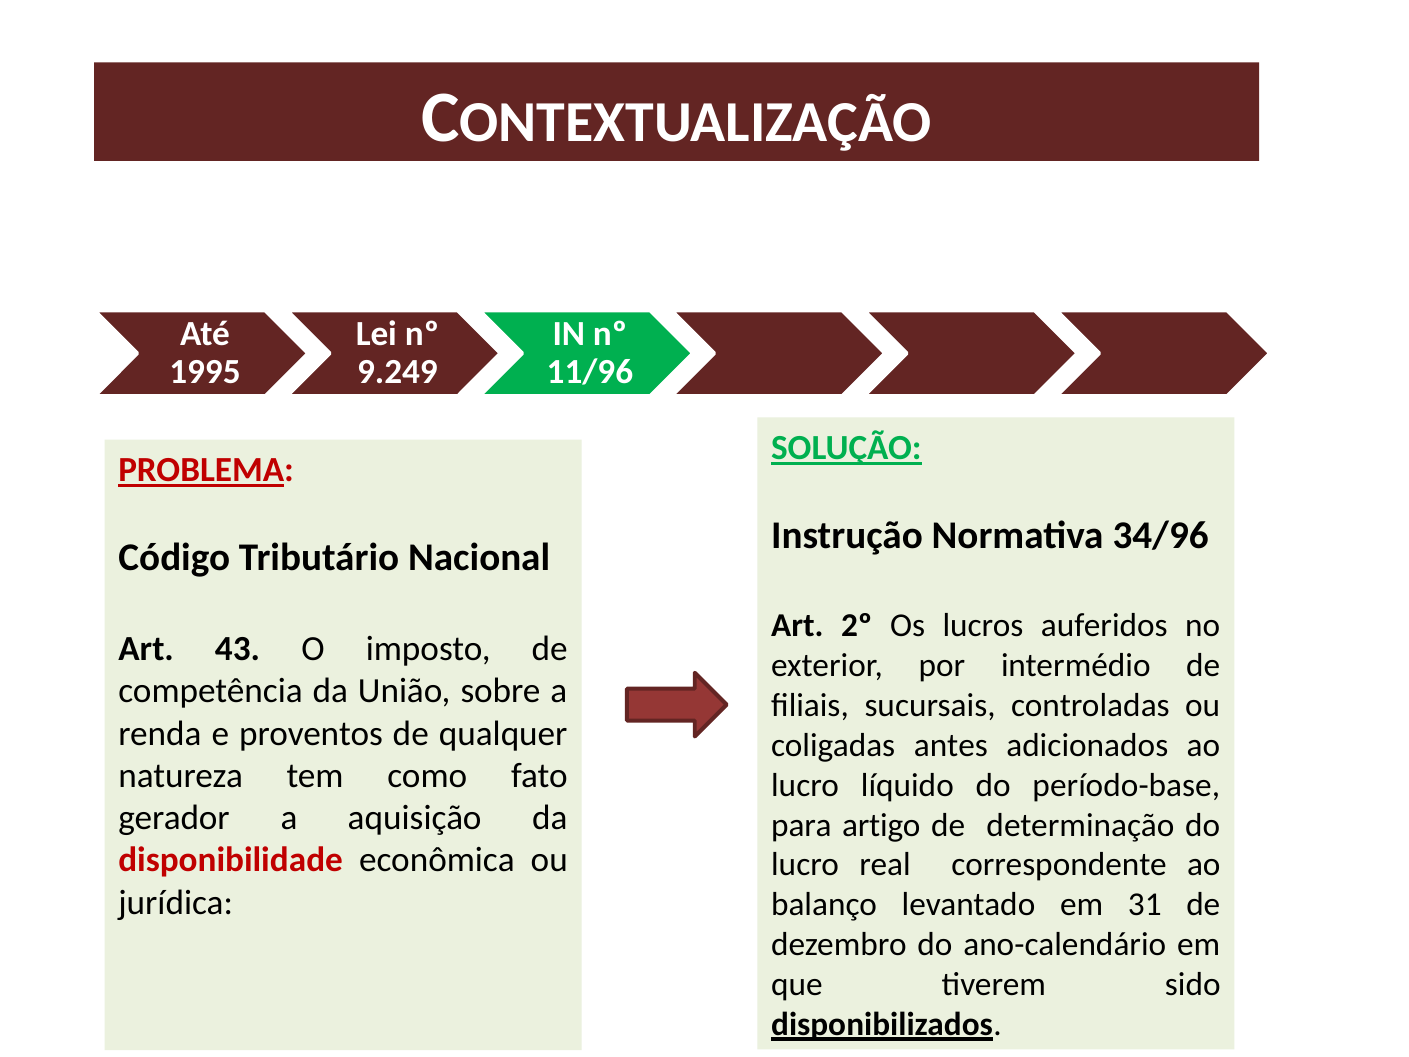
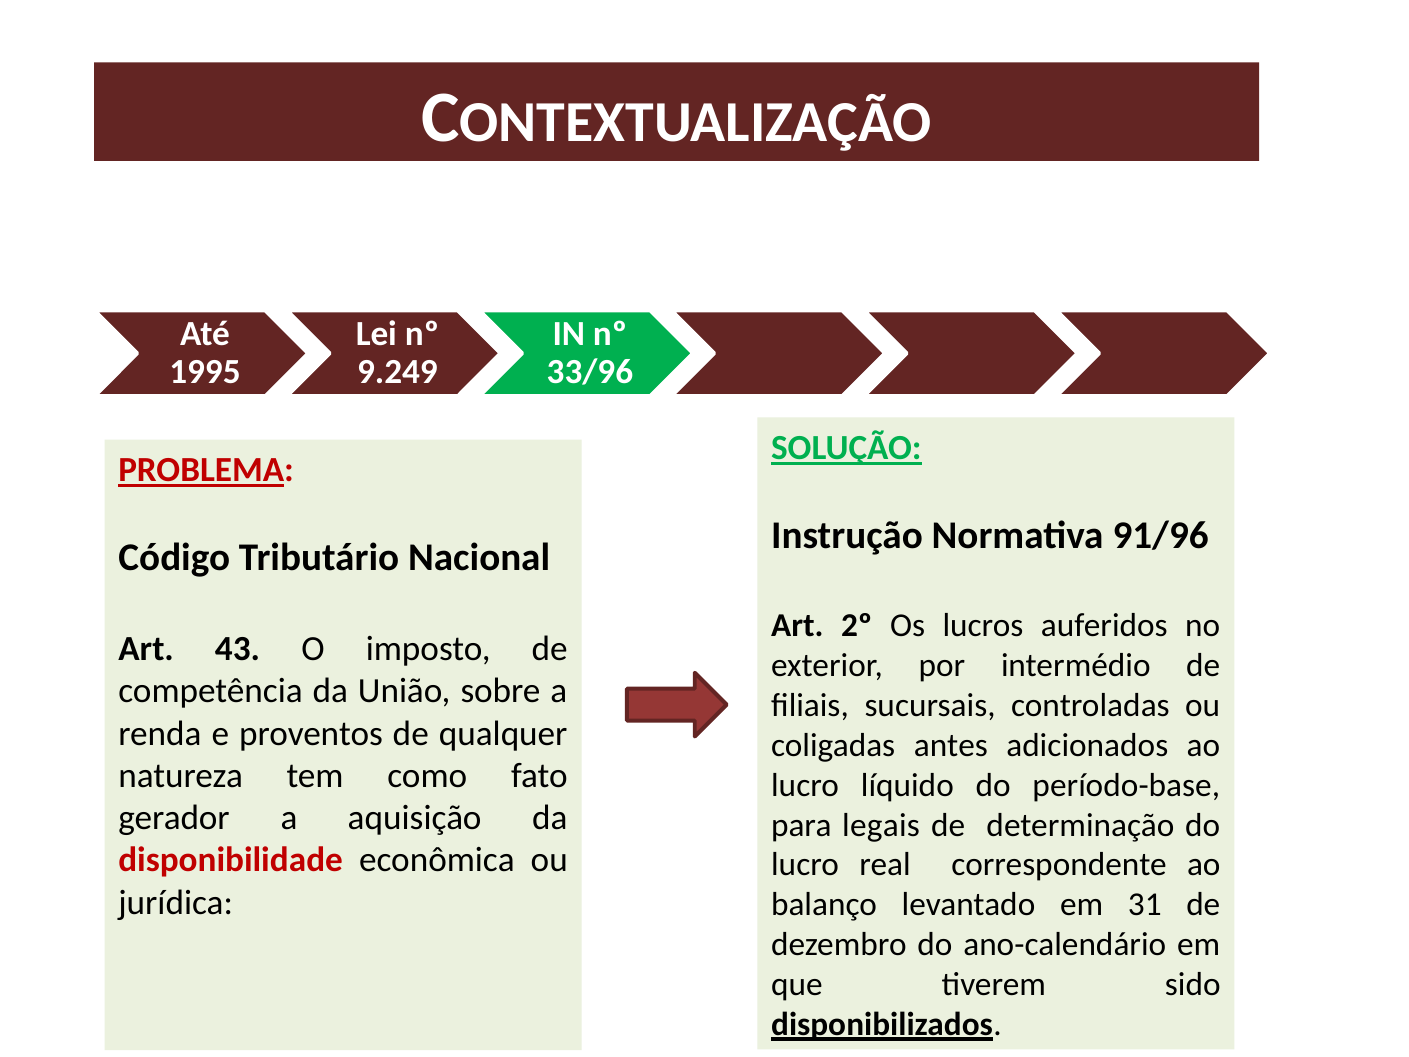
11/96: 11/96 -> 33/96
34/96: 34/96 -> 91/96
artigo: artigo -> legais
